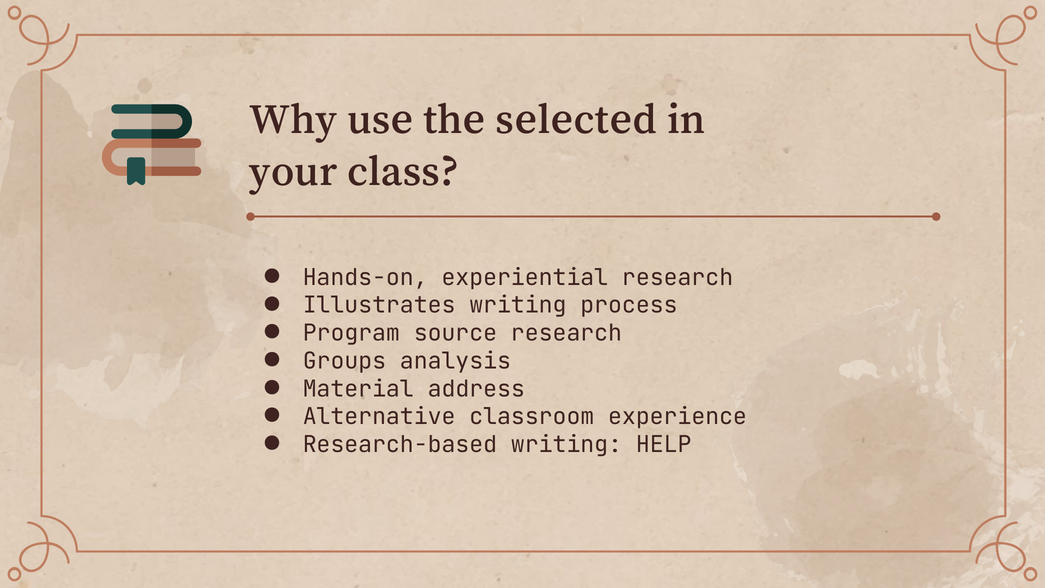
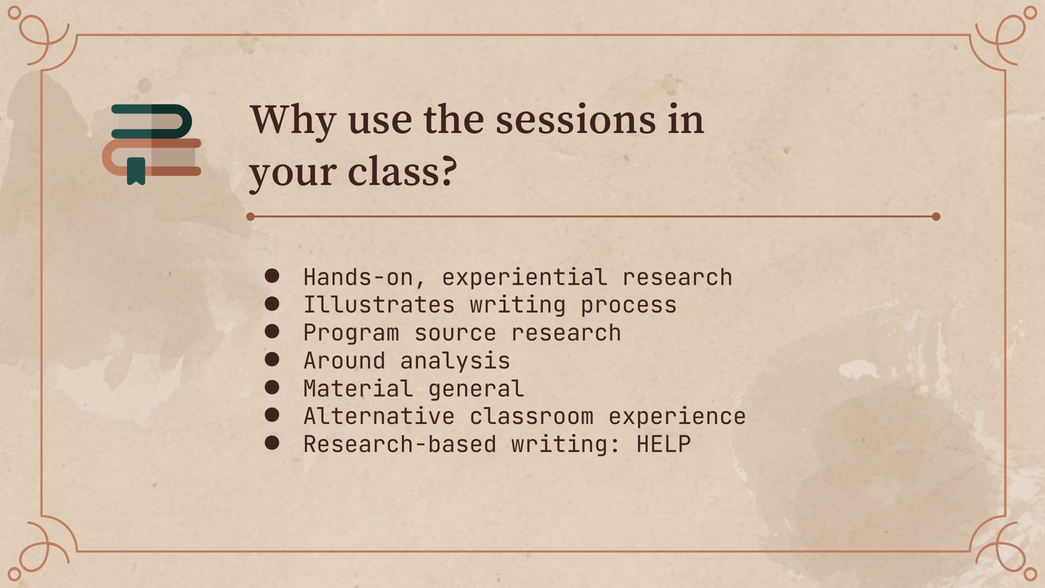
selected: selected -> sessions
Groups: Groups -> Around
address: address -> general
